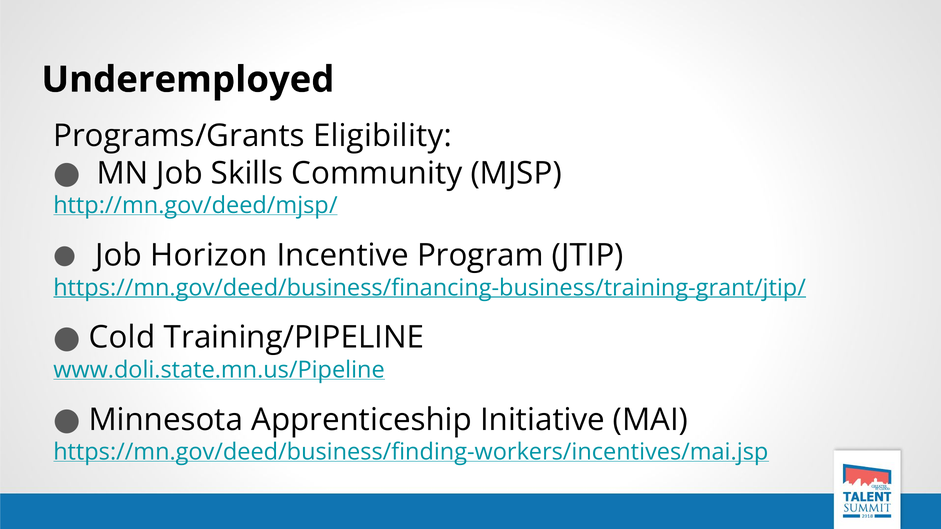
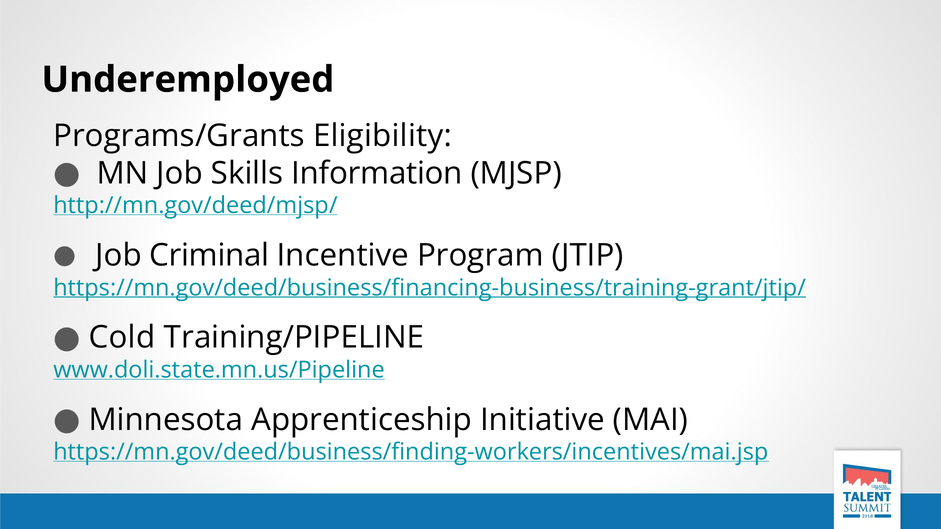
Community: Community -> Information
Horizon: Horizon -> Criminal
